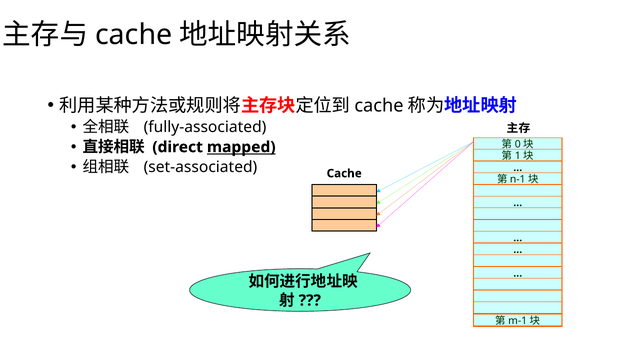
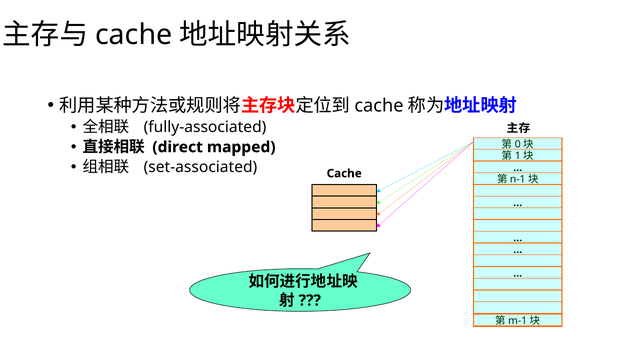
mapped underline: present -> none
